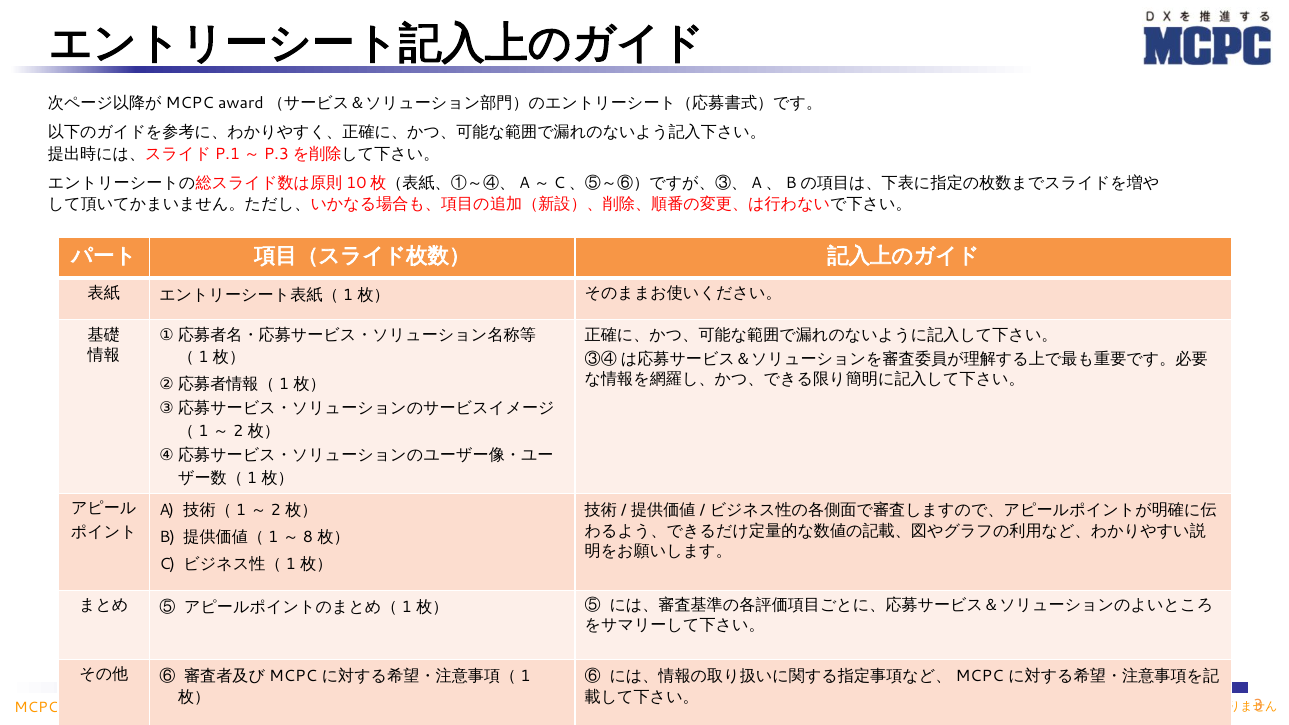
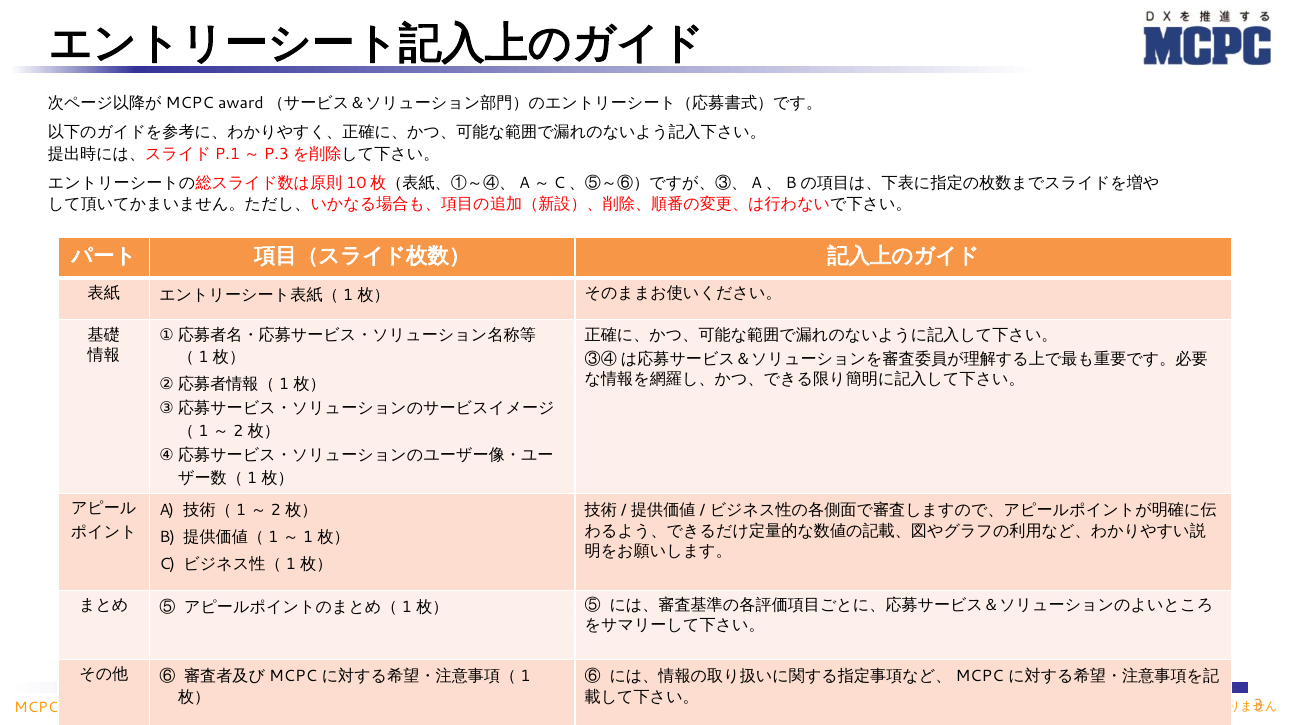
8 at (308, 537): 8 -> 1
